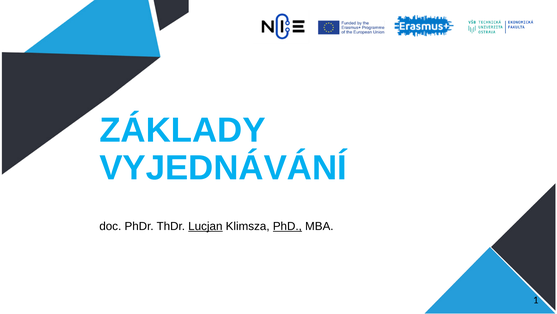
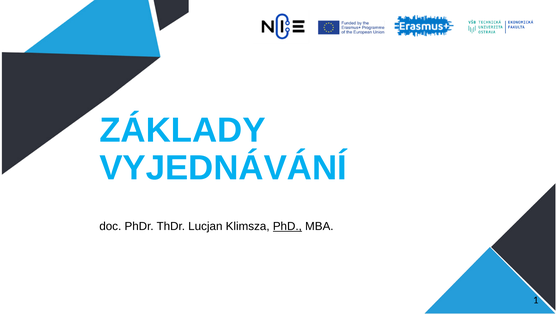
Lucjan underline: present -> none
